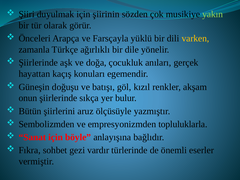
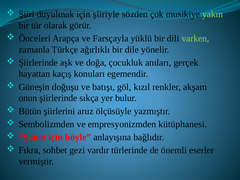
şiirinin: şiirinin -> şiiriyle
varken colour: yellow -> light green
topluluklarla: topluluklarla -> kütüphanesi
